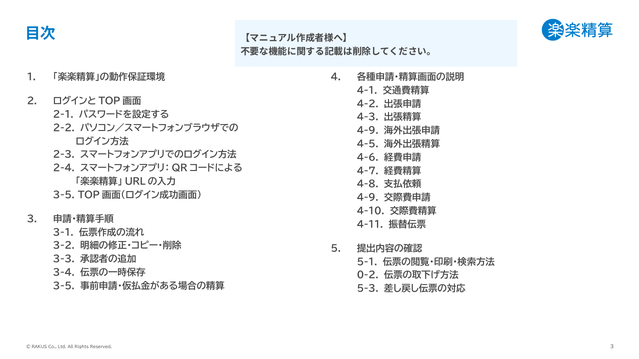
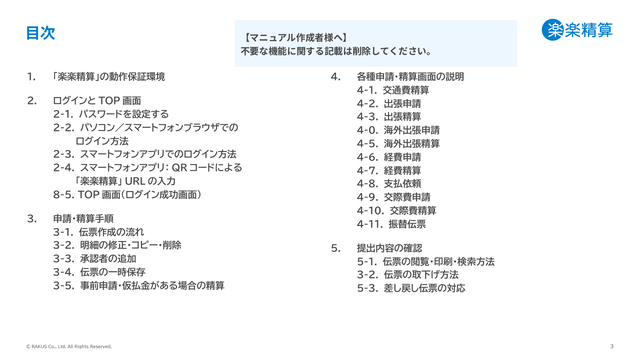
4-9 at (368, 131): 4-9 -> 4-0
3-5 at (64, 195): 3-5 -> 8-5
0-2 at (368, 276): 0-2 -> 3-2
